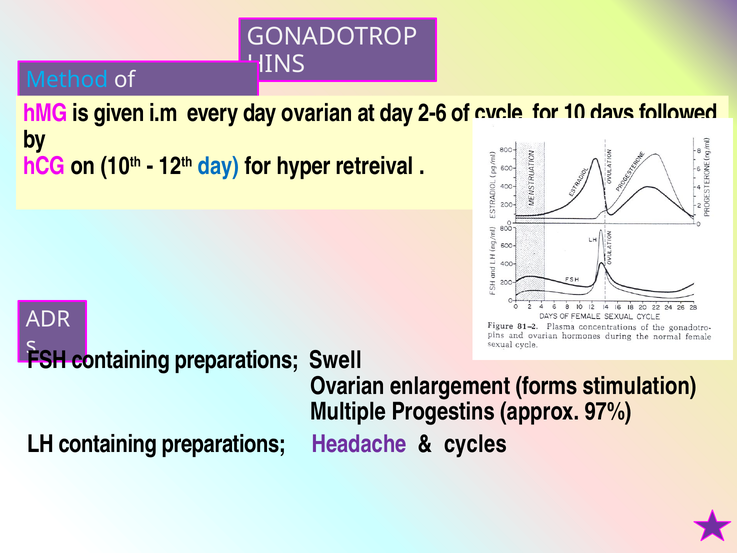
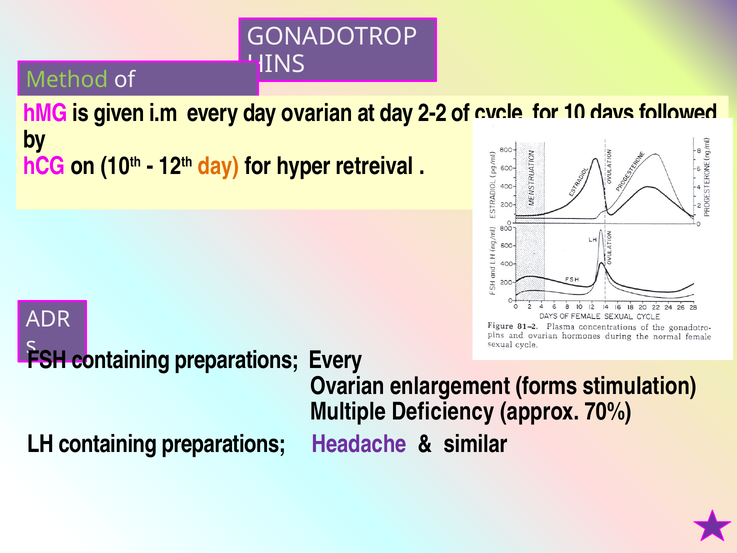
Method colour: light blue -> light green
2-6: 2-6 -> 2-2
day at (218, 166) colour: blue -> orange
preparations Swell: Swell -> Every
Progestins: Progestins -> Deficiency
97%: 97% -> 70%
cycles: cycles -> similar
